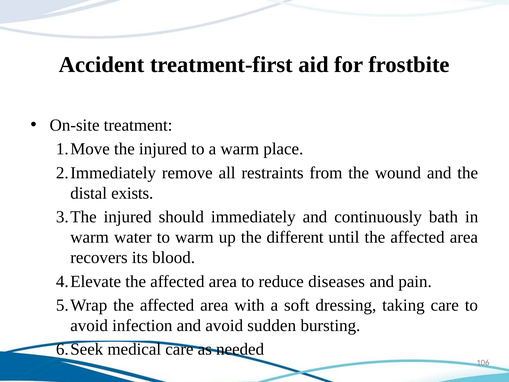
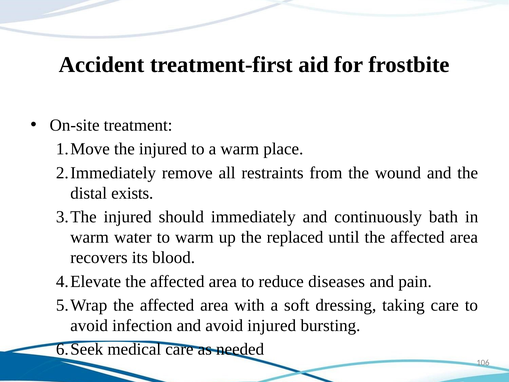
different: different -> replaced
avoid sudden: sudden -> injured
